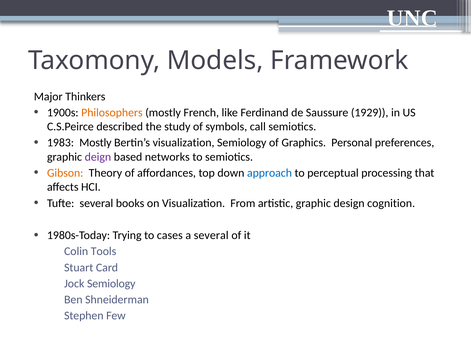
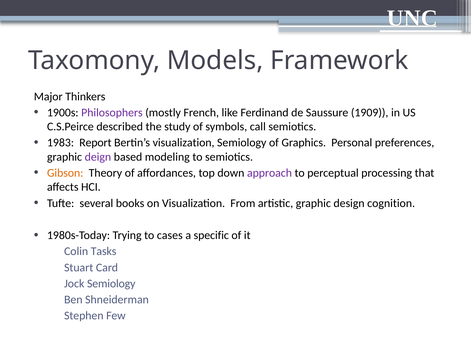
Philosophers colour: orange -> purple
1929: 1929 -> 1909
1983 Mostly: Mostly -> Report
networks: networks -> modeling
approach colour: blue -> purple
a several: several -> specific
Tools: Tools -> Tasks
